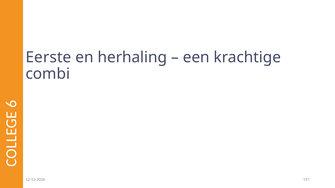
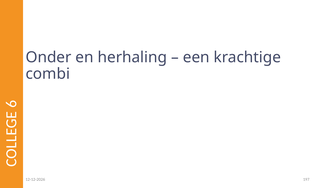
Eerste: Eerste -> Onder
